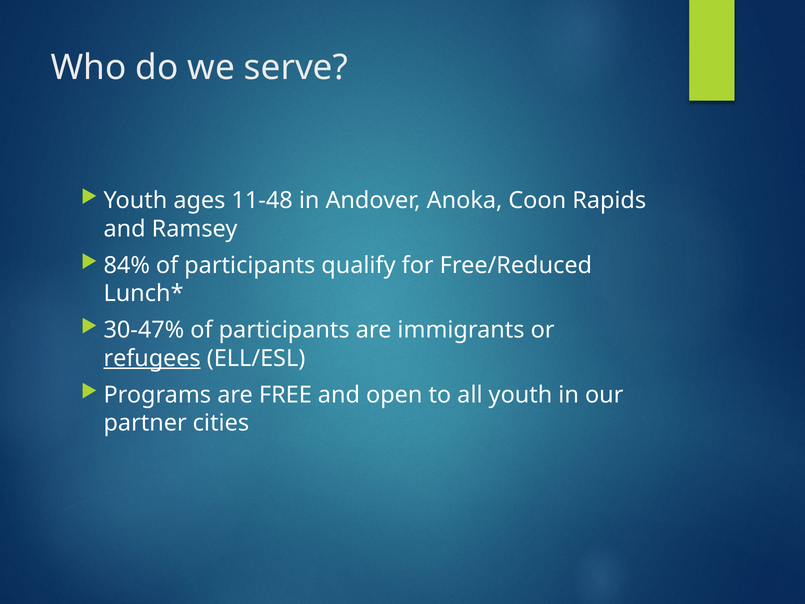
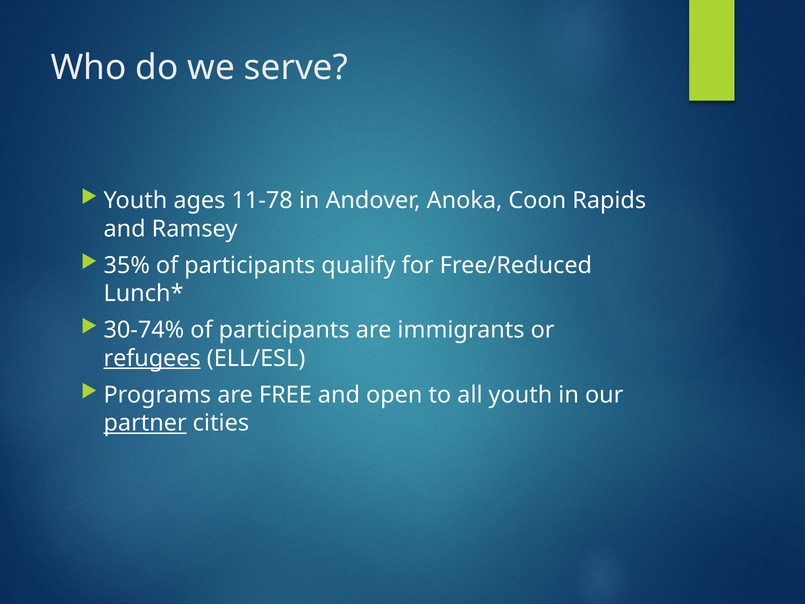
11-48: 11-48 -> 11-78
84%: 84% -> 35%
30-47%: 30-47% -> 30-74%
partner underline: none -> present
